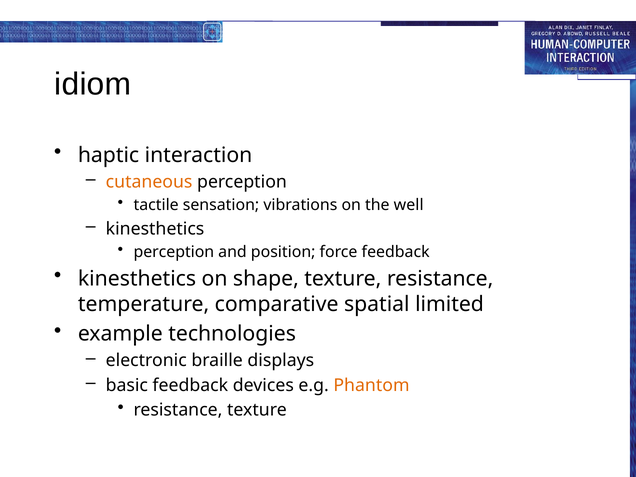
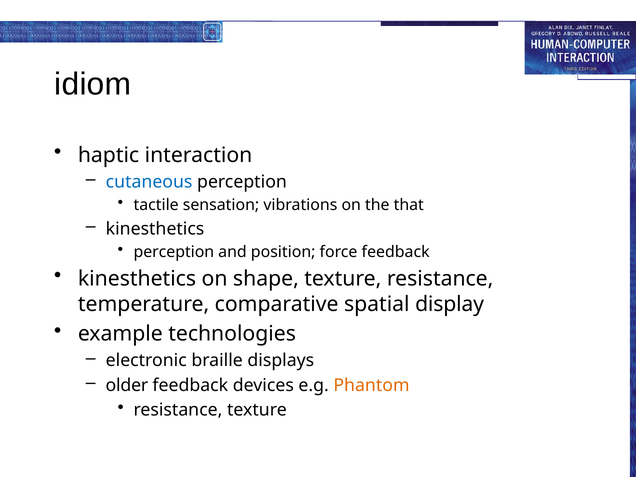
cutaneous colour: orange -> blue
well: well -> that
limited: limited -> display
basic: basic -> older
